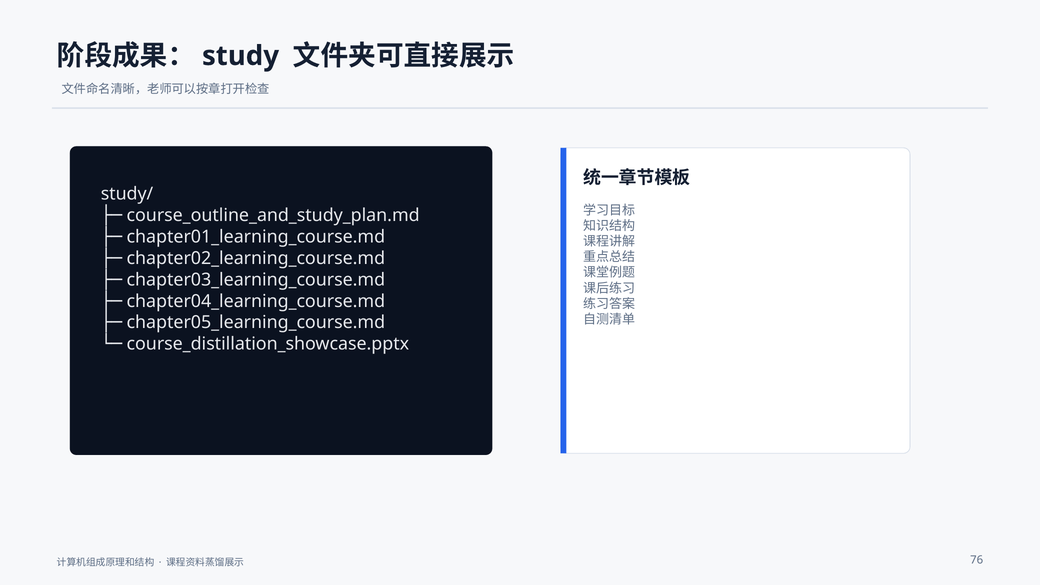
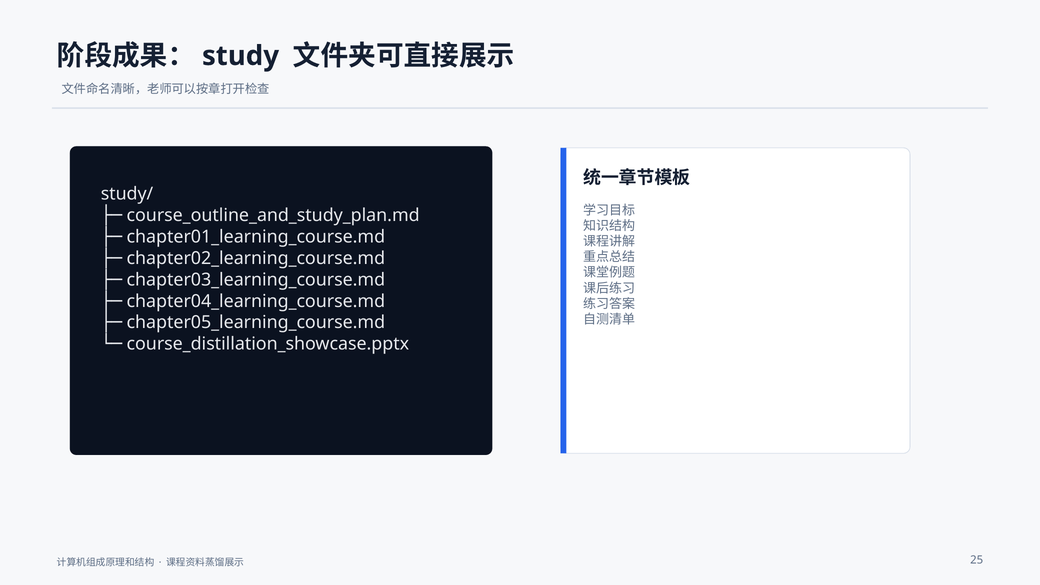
76: 76 -> 25
